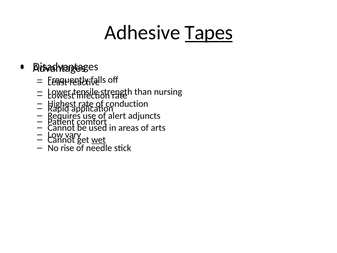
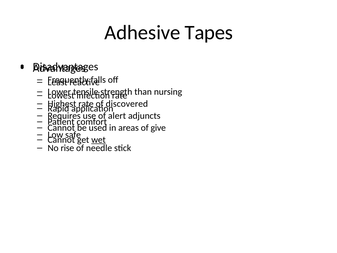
Tapes underline: present -> none
conduction: conduction -> discovered
arts: arts -> give
vary: vary -> safe
